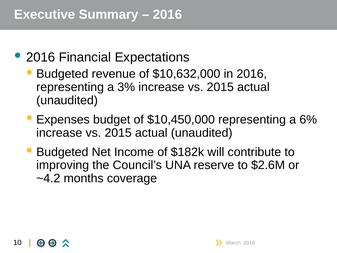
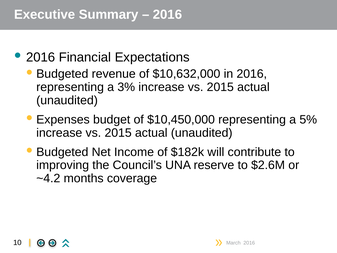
6%: 6% -> 5%
